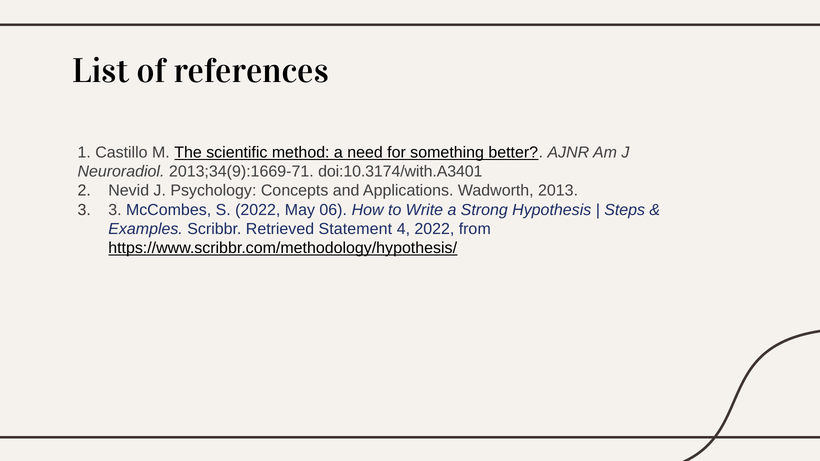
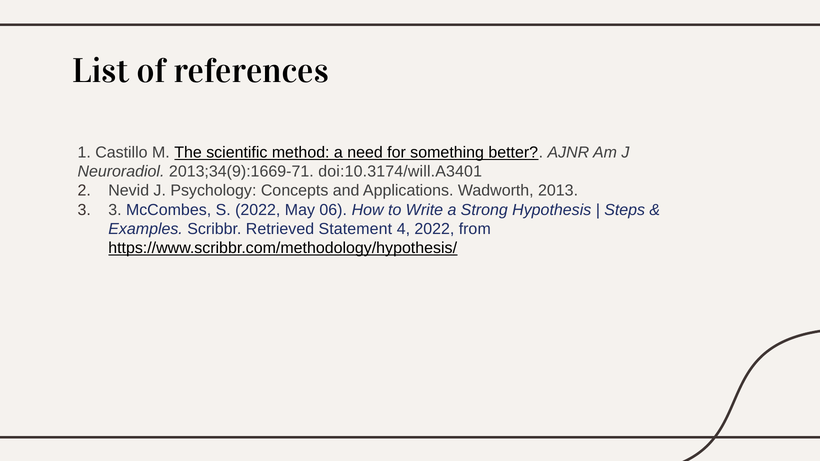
doi:10.3174/with.A3401: doi:10.3174/with.A3401 -> doi:10.3174/will.A3401
